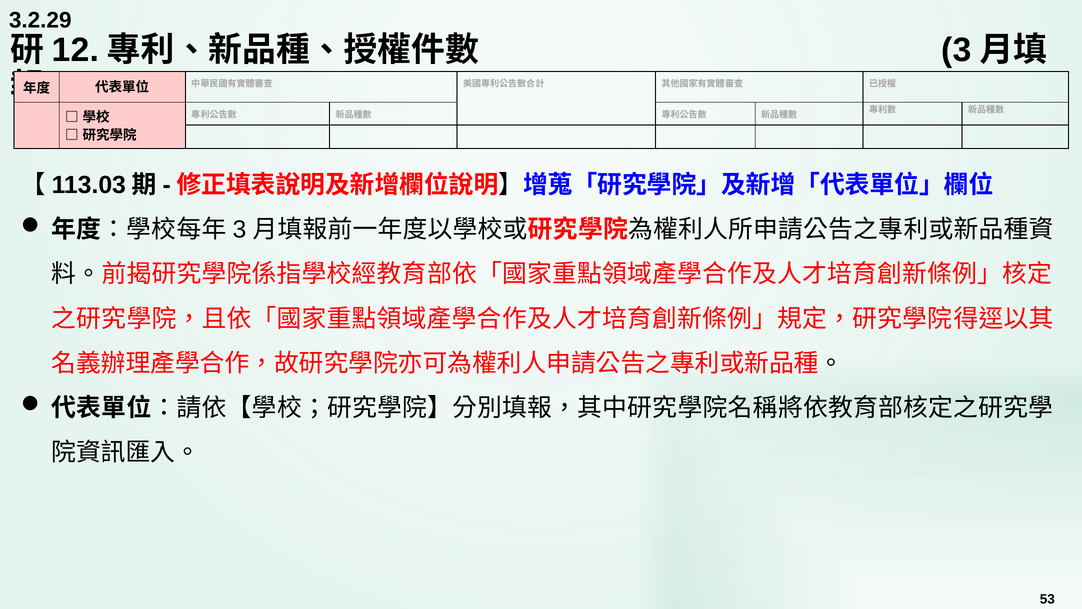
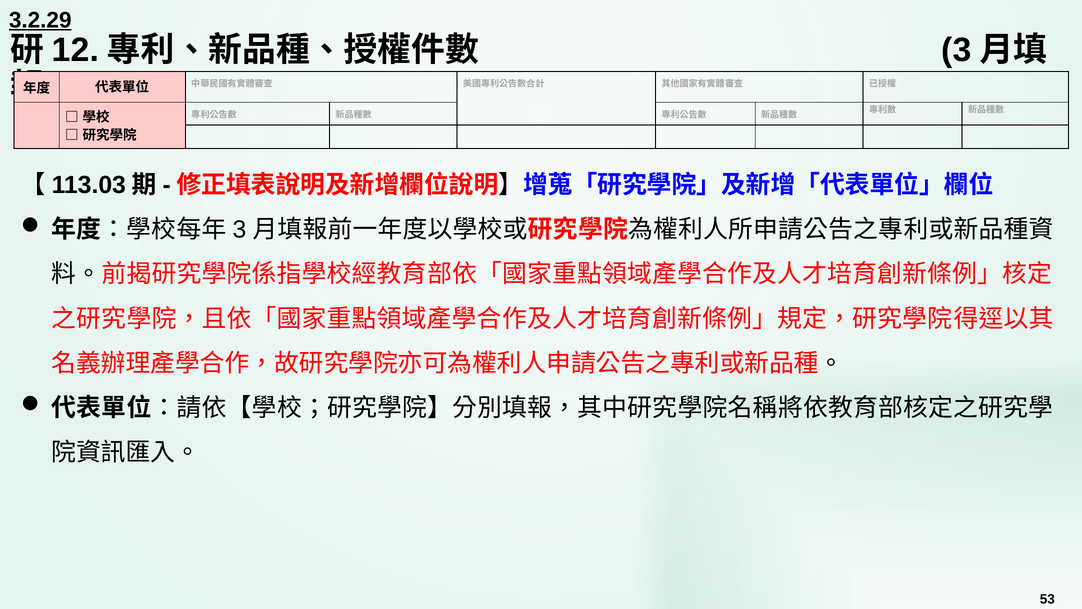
3.2.29 underline: none -> present
